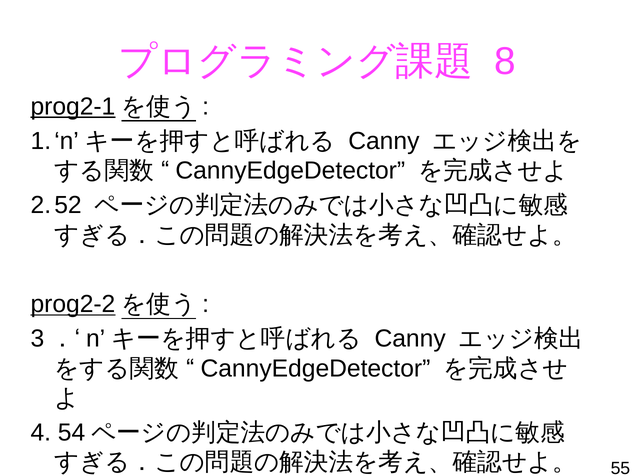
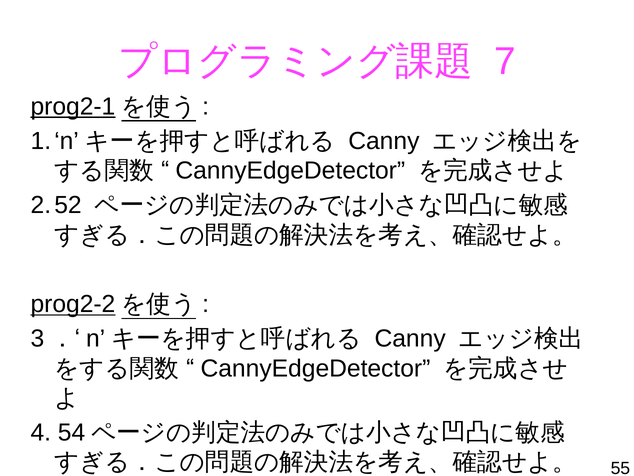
8: 8 -> 7
